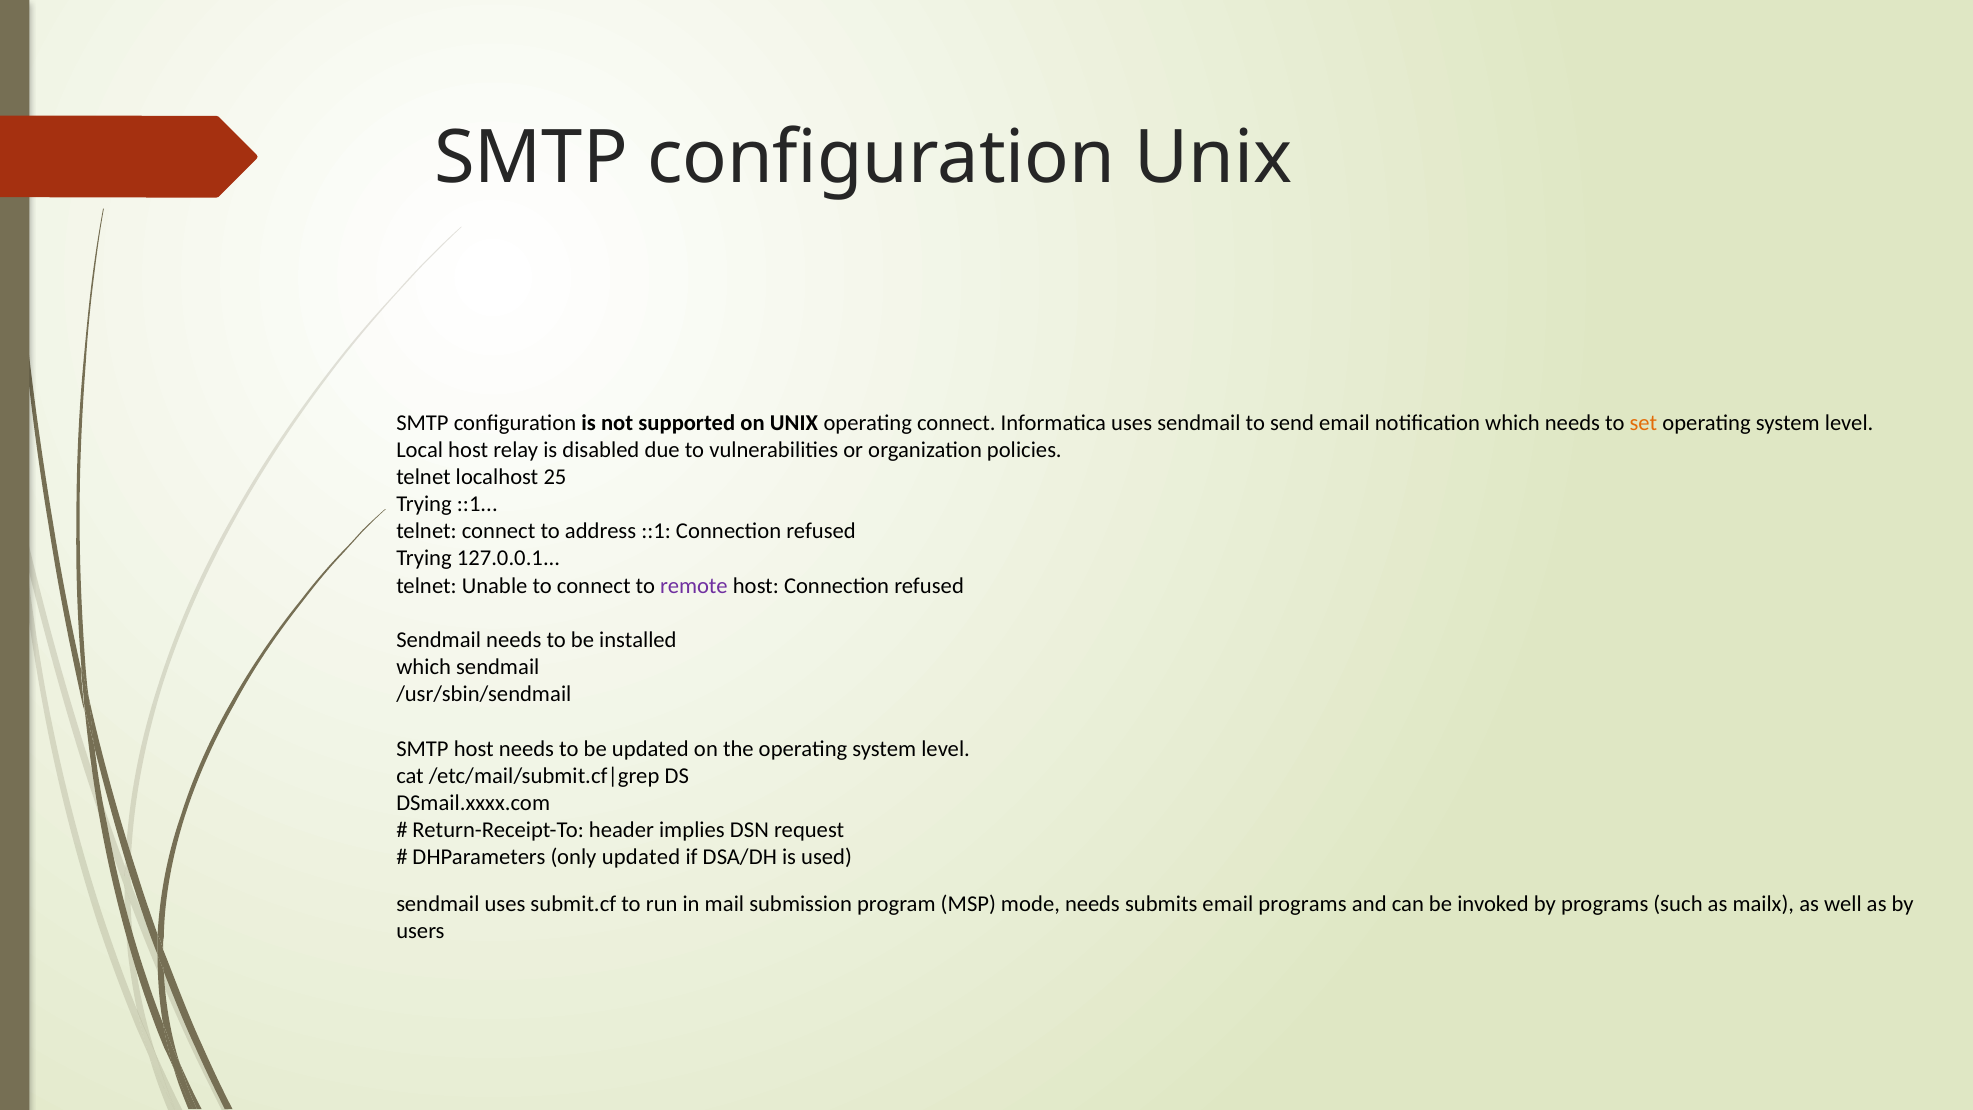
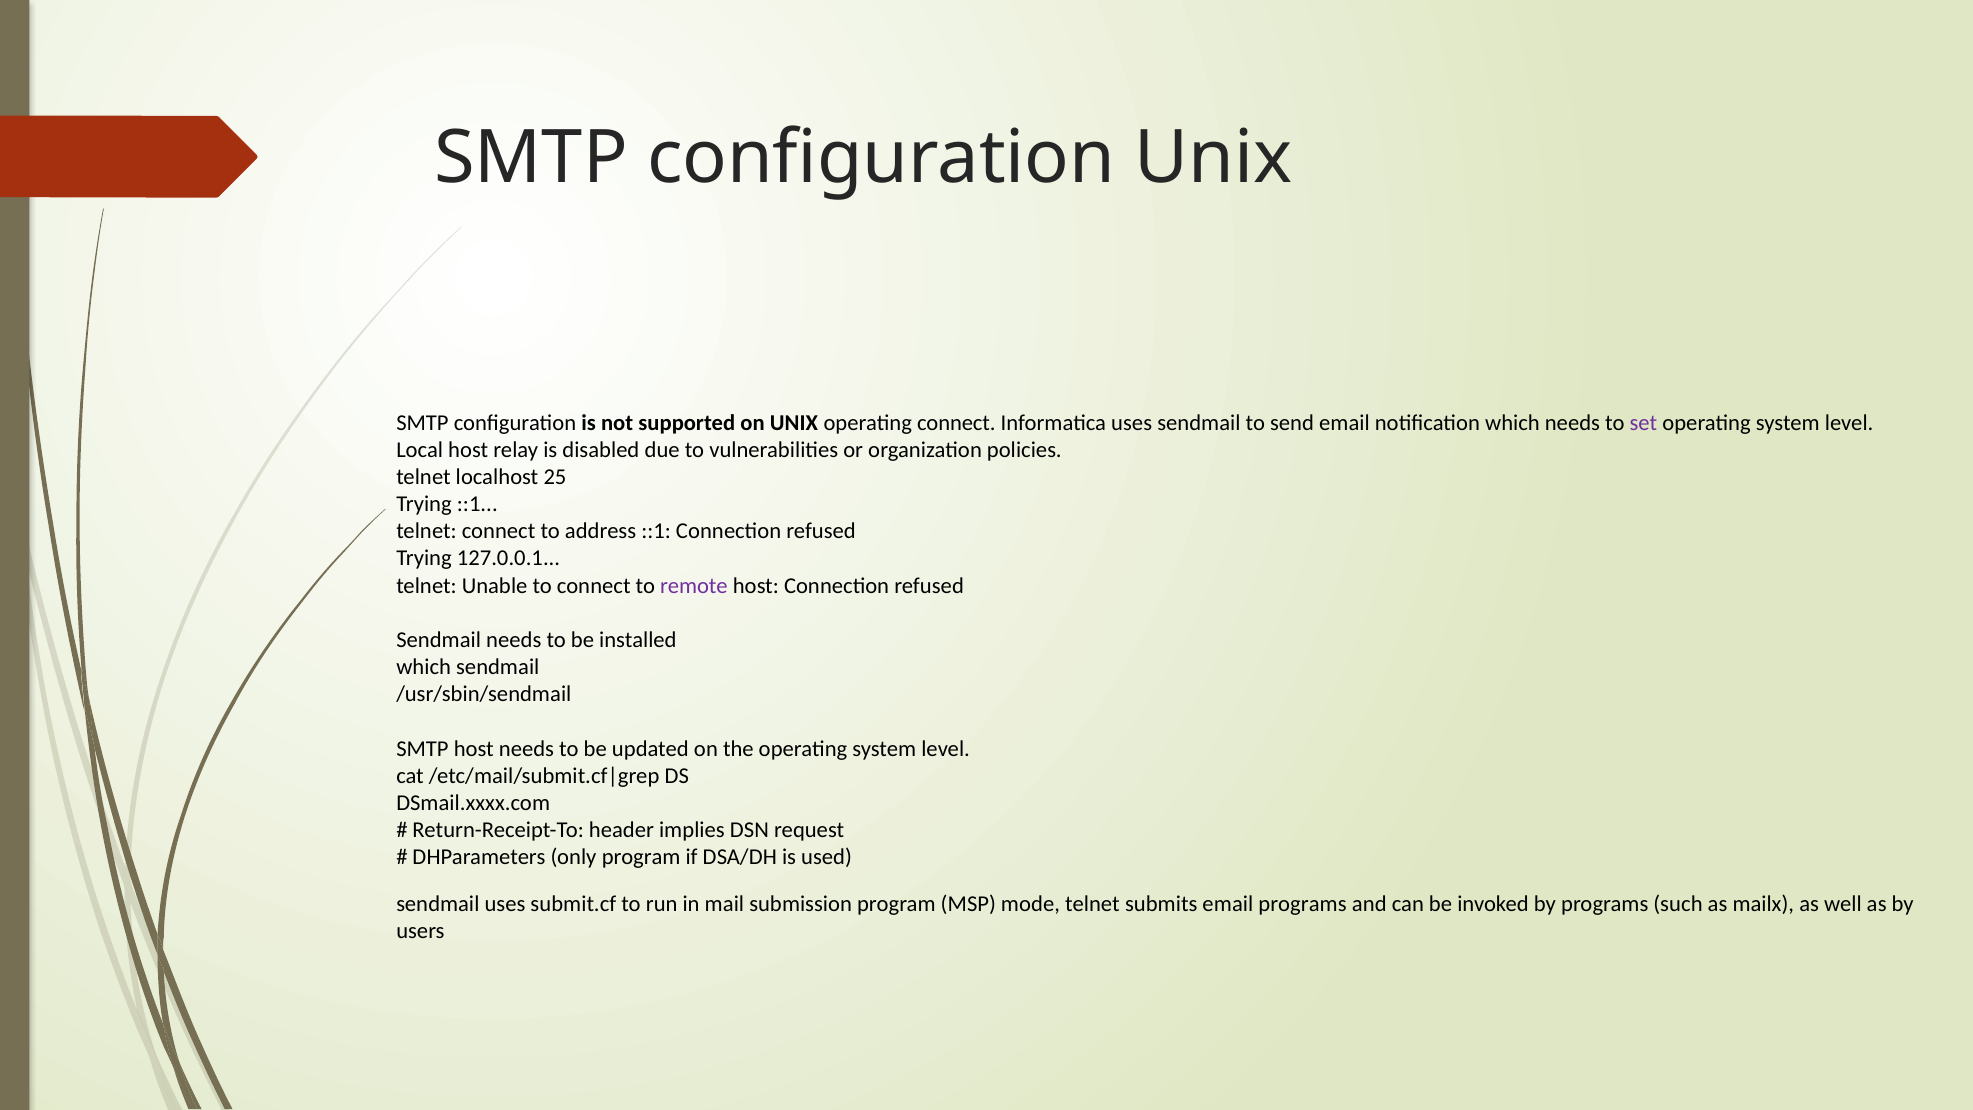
set colour: orange -> purple
only updated: updated -> program
mode needs: needs -> telnet
